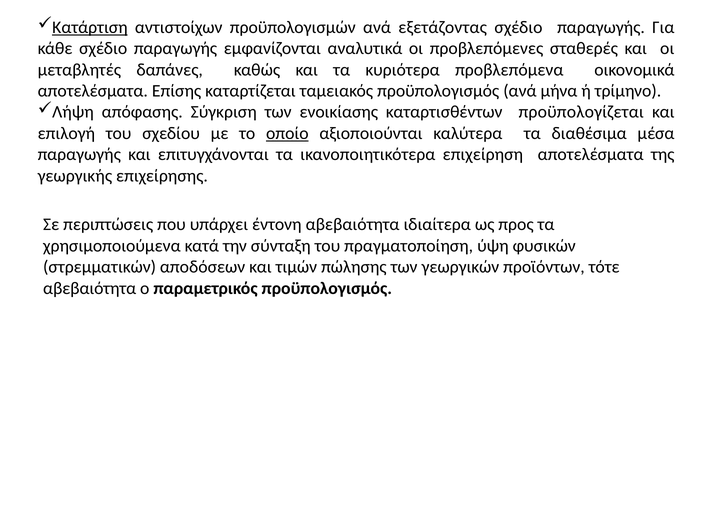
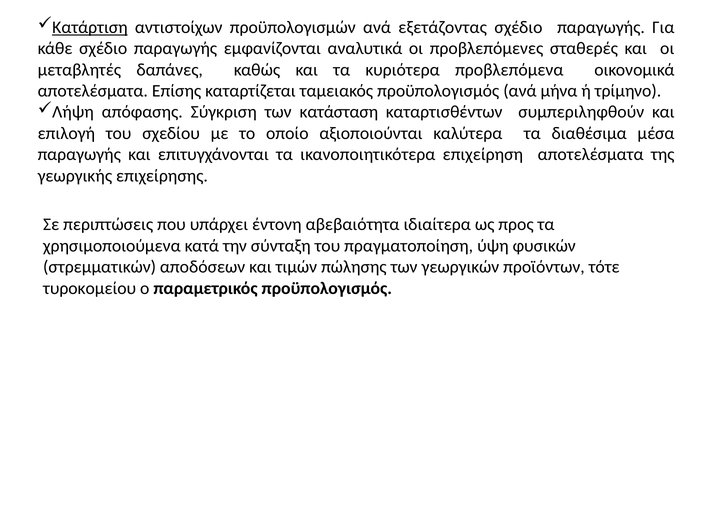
ενοικίασης: ενοικίασης -> κατάσταση
προϋπολογίζεται: προϋπολογίζεται -> συμπεριληφθούν
οποίο underline: present -> none
αβεβαιότητα at (90, 288): αβεβαιότητα -> τυροκομείου
